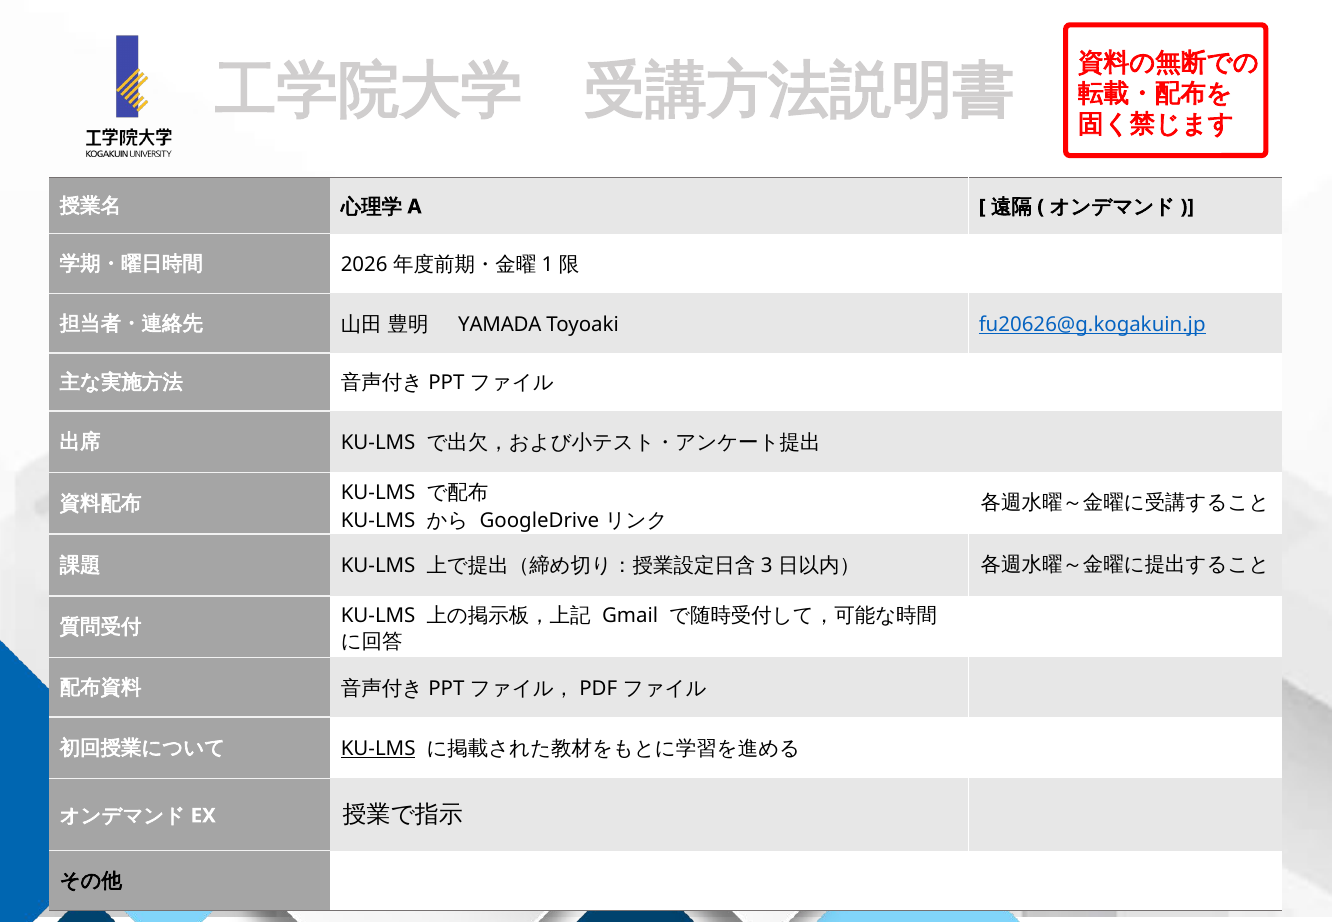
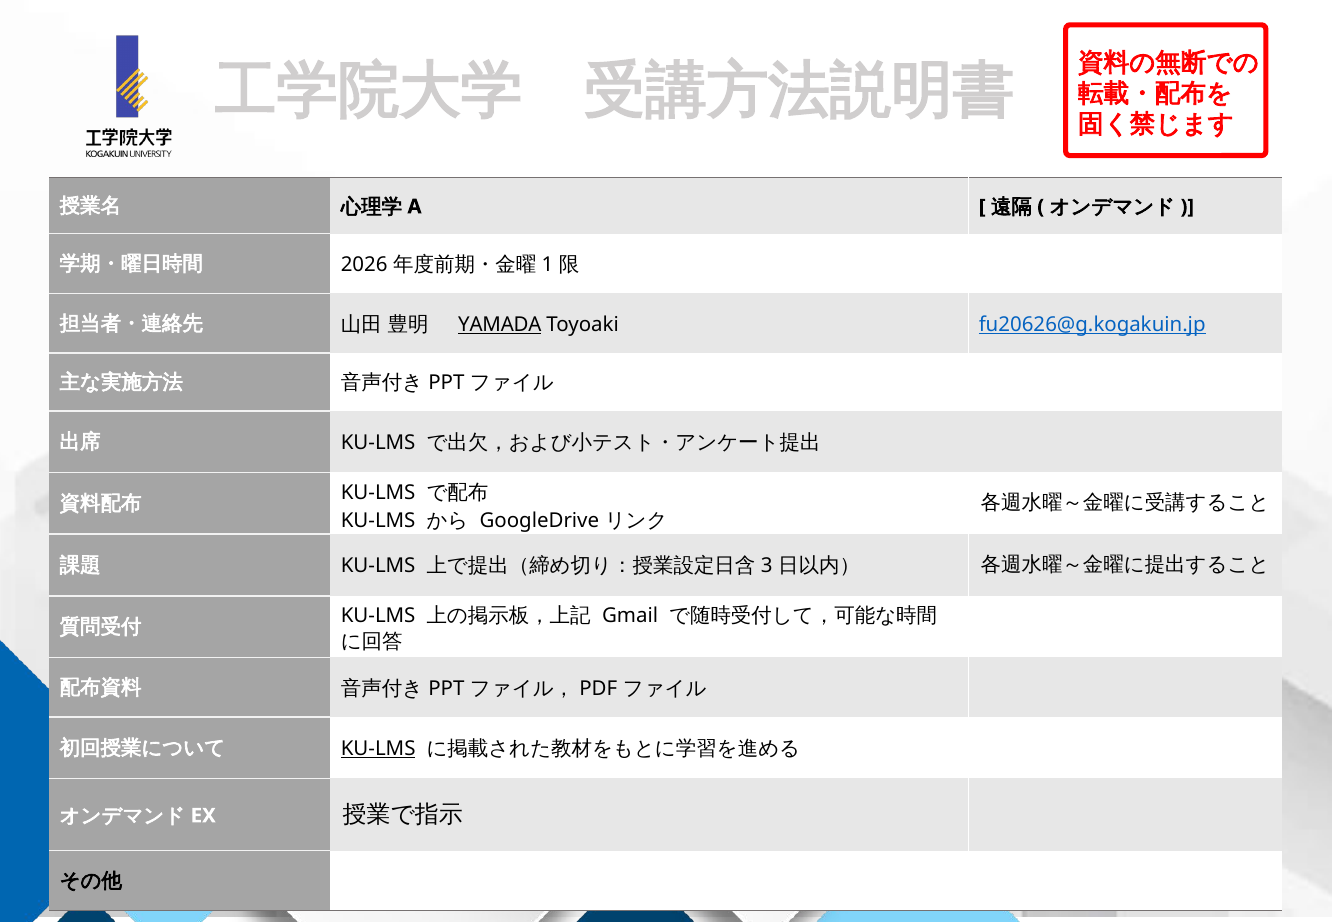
YAMADA underline: none -> present
